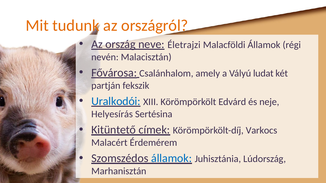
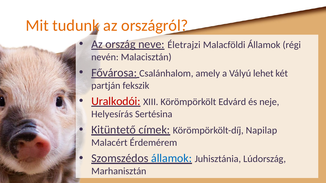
ludat: ludat -> lehet
Uralkodói colour: blue -> red
Varkocs: Varkocs -> Napilap
